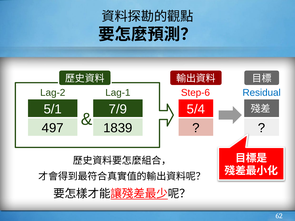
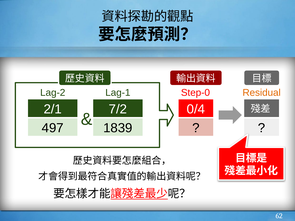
Step-6: Step-6 -> Step-0
Residual colour: blue -> orange
5/1: 5/1 -> 2/1
7/9: 7/9 -> 7/2
5/4: 5/4 -> 0/4
